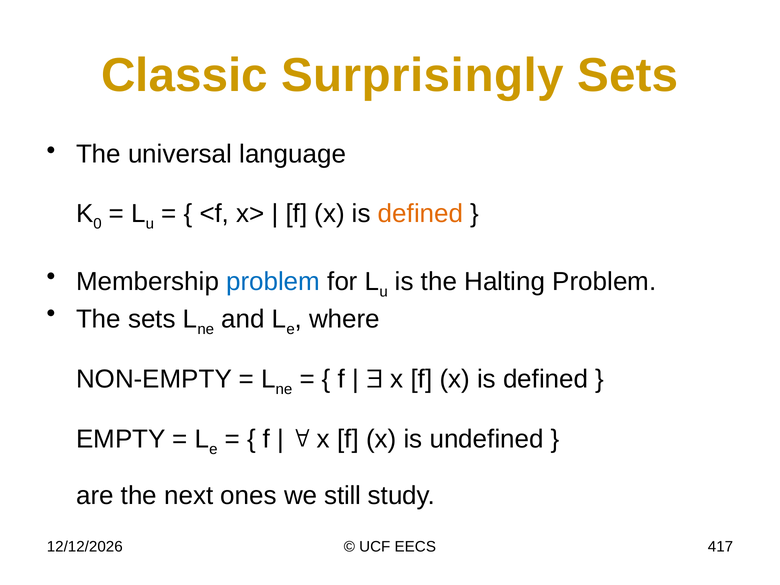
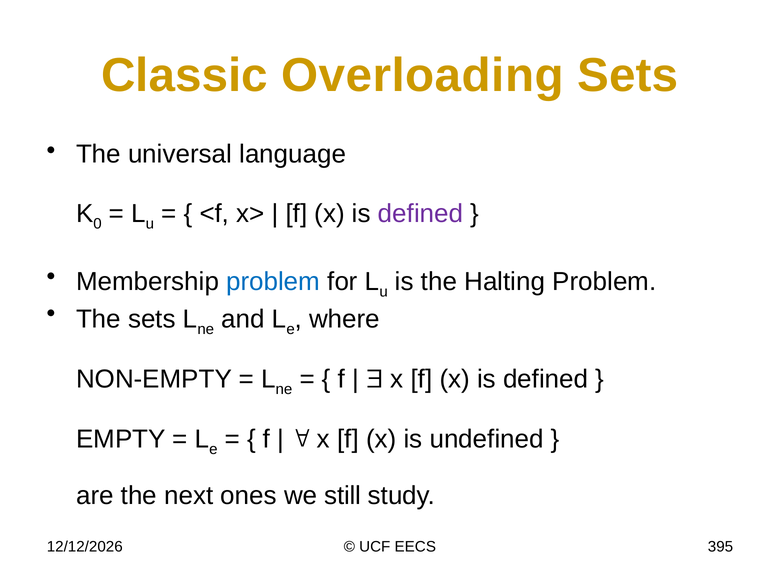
Surprisingly: Surprisingly -> Overloading
defined at (421, 214) colour: orange -> purple
417: 417 -> 395
